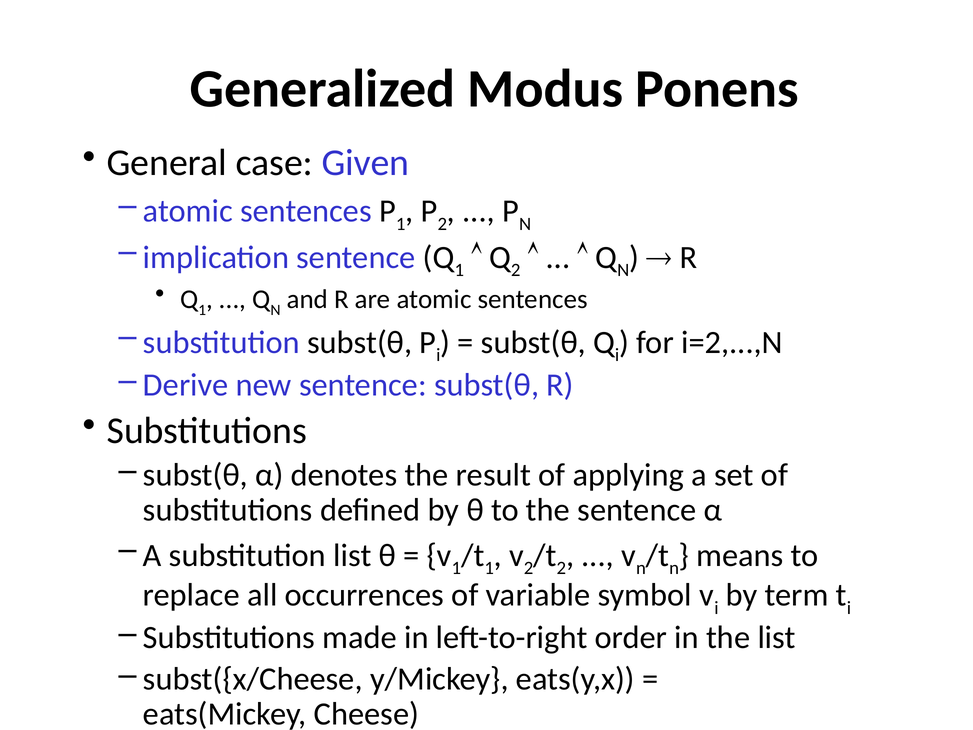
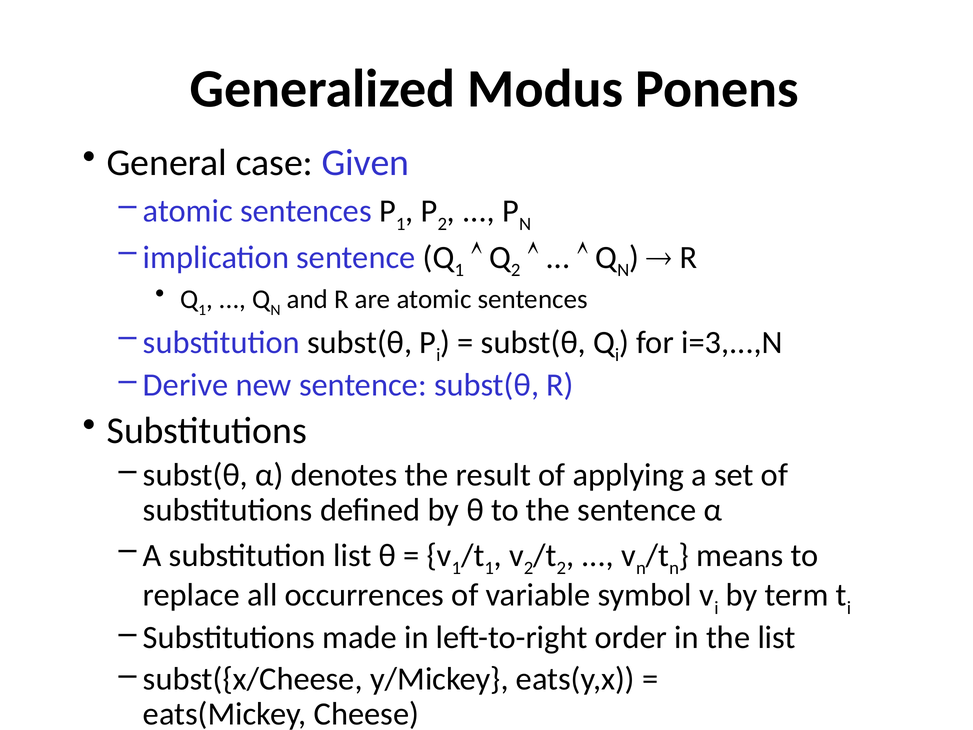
i=2,...,N: i=2,...,N -> i=3,...,N
